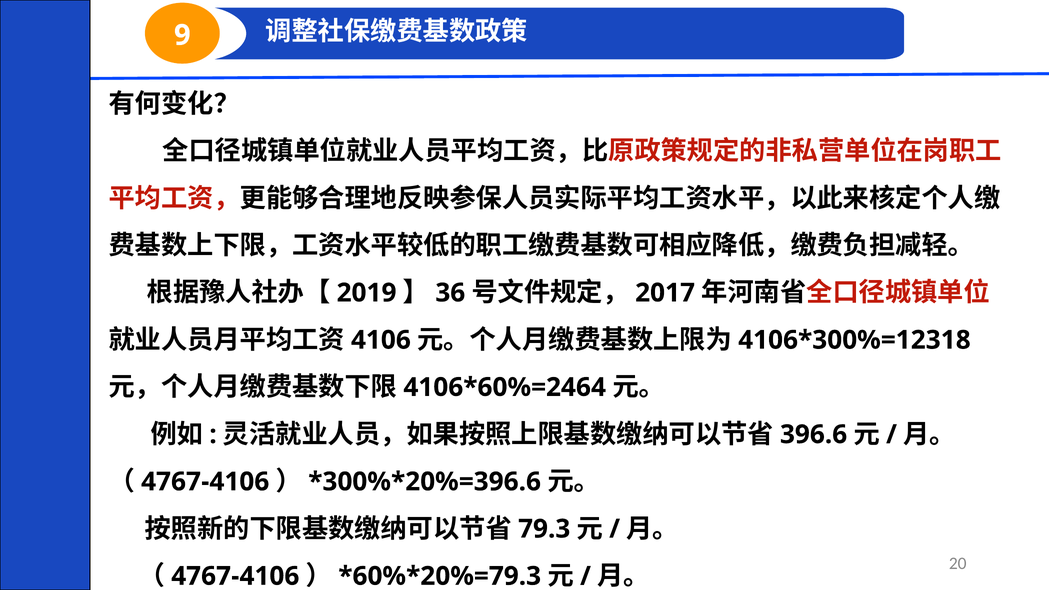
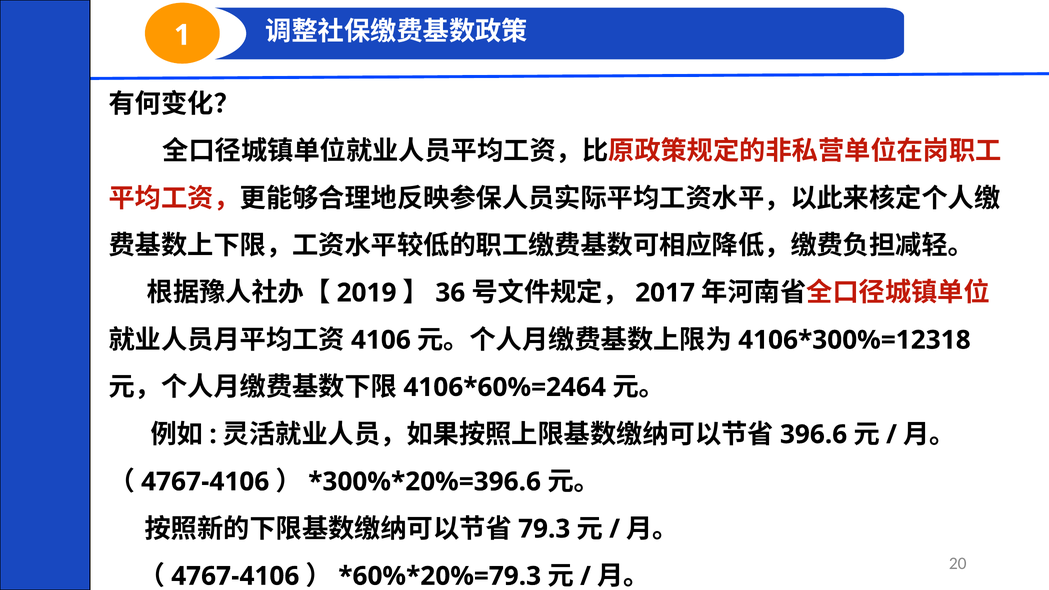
9: 9 -> 1
